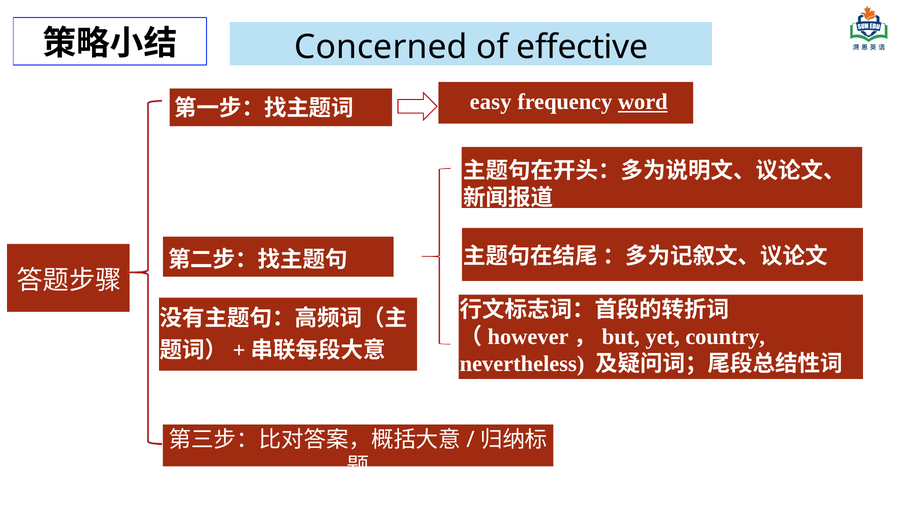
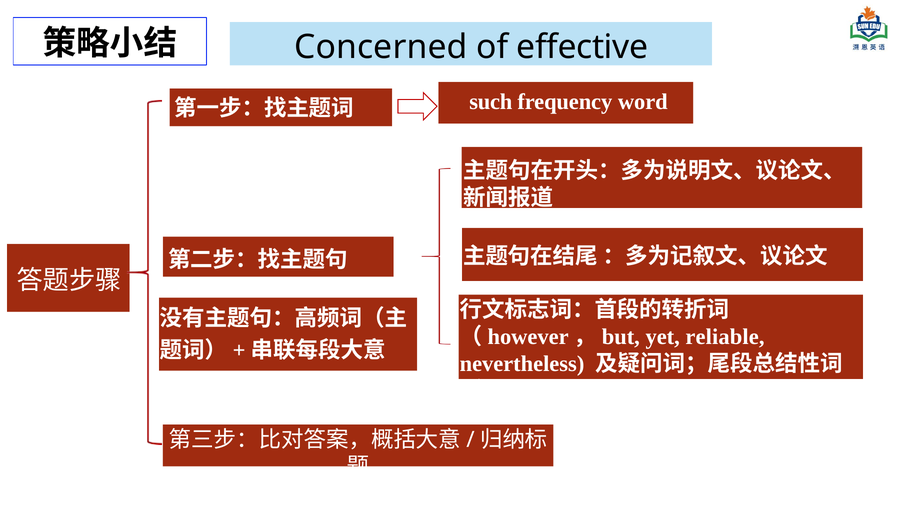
easy: easy -> such
word underline: present -> none
country: country -> reliable
